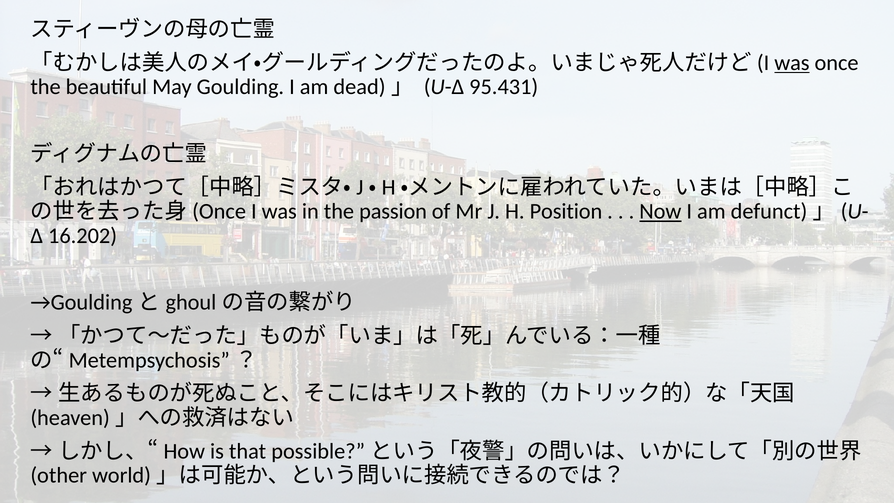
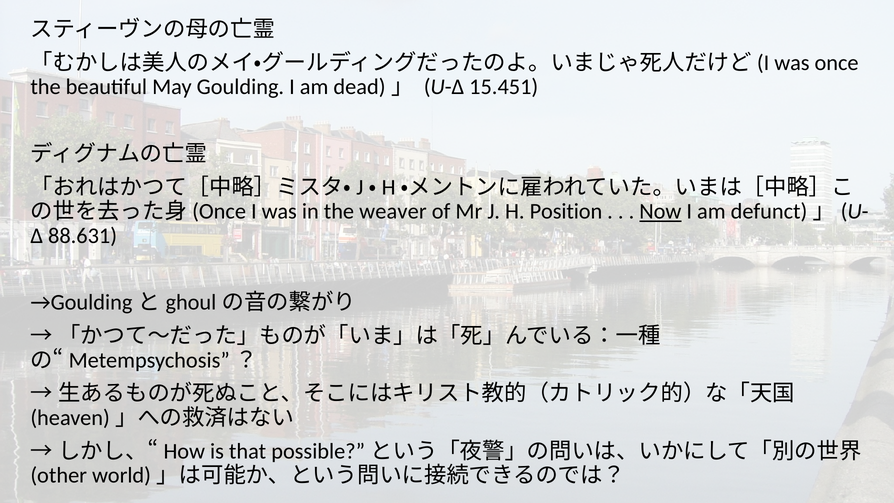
was at (792, 63) underline: present -> none
95.431: 95.431 -> 15.451
passion: passion -> weaver
16.202: 16.202 -> 88.631
